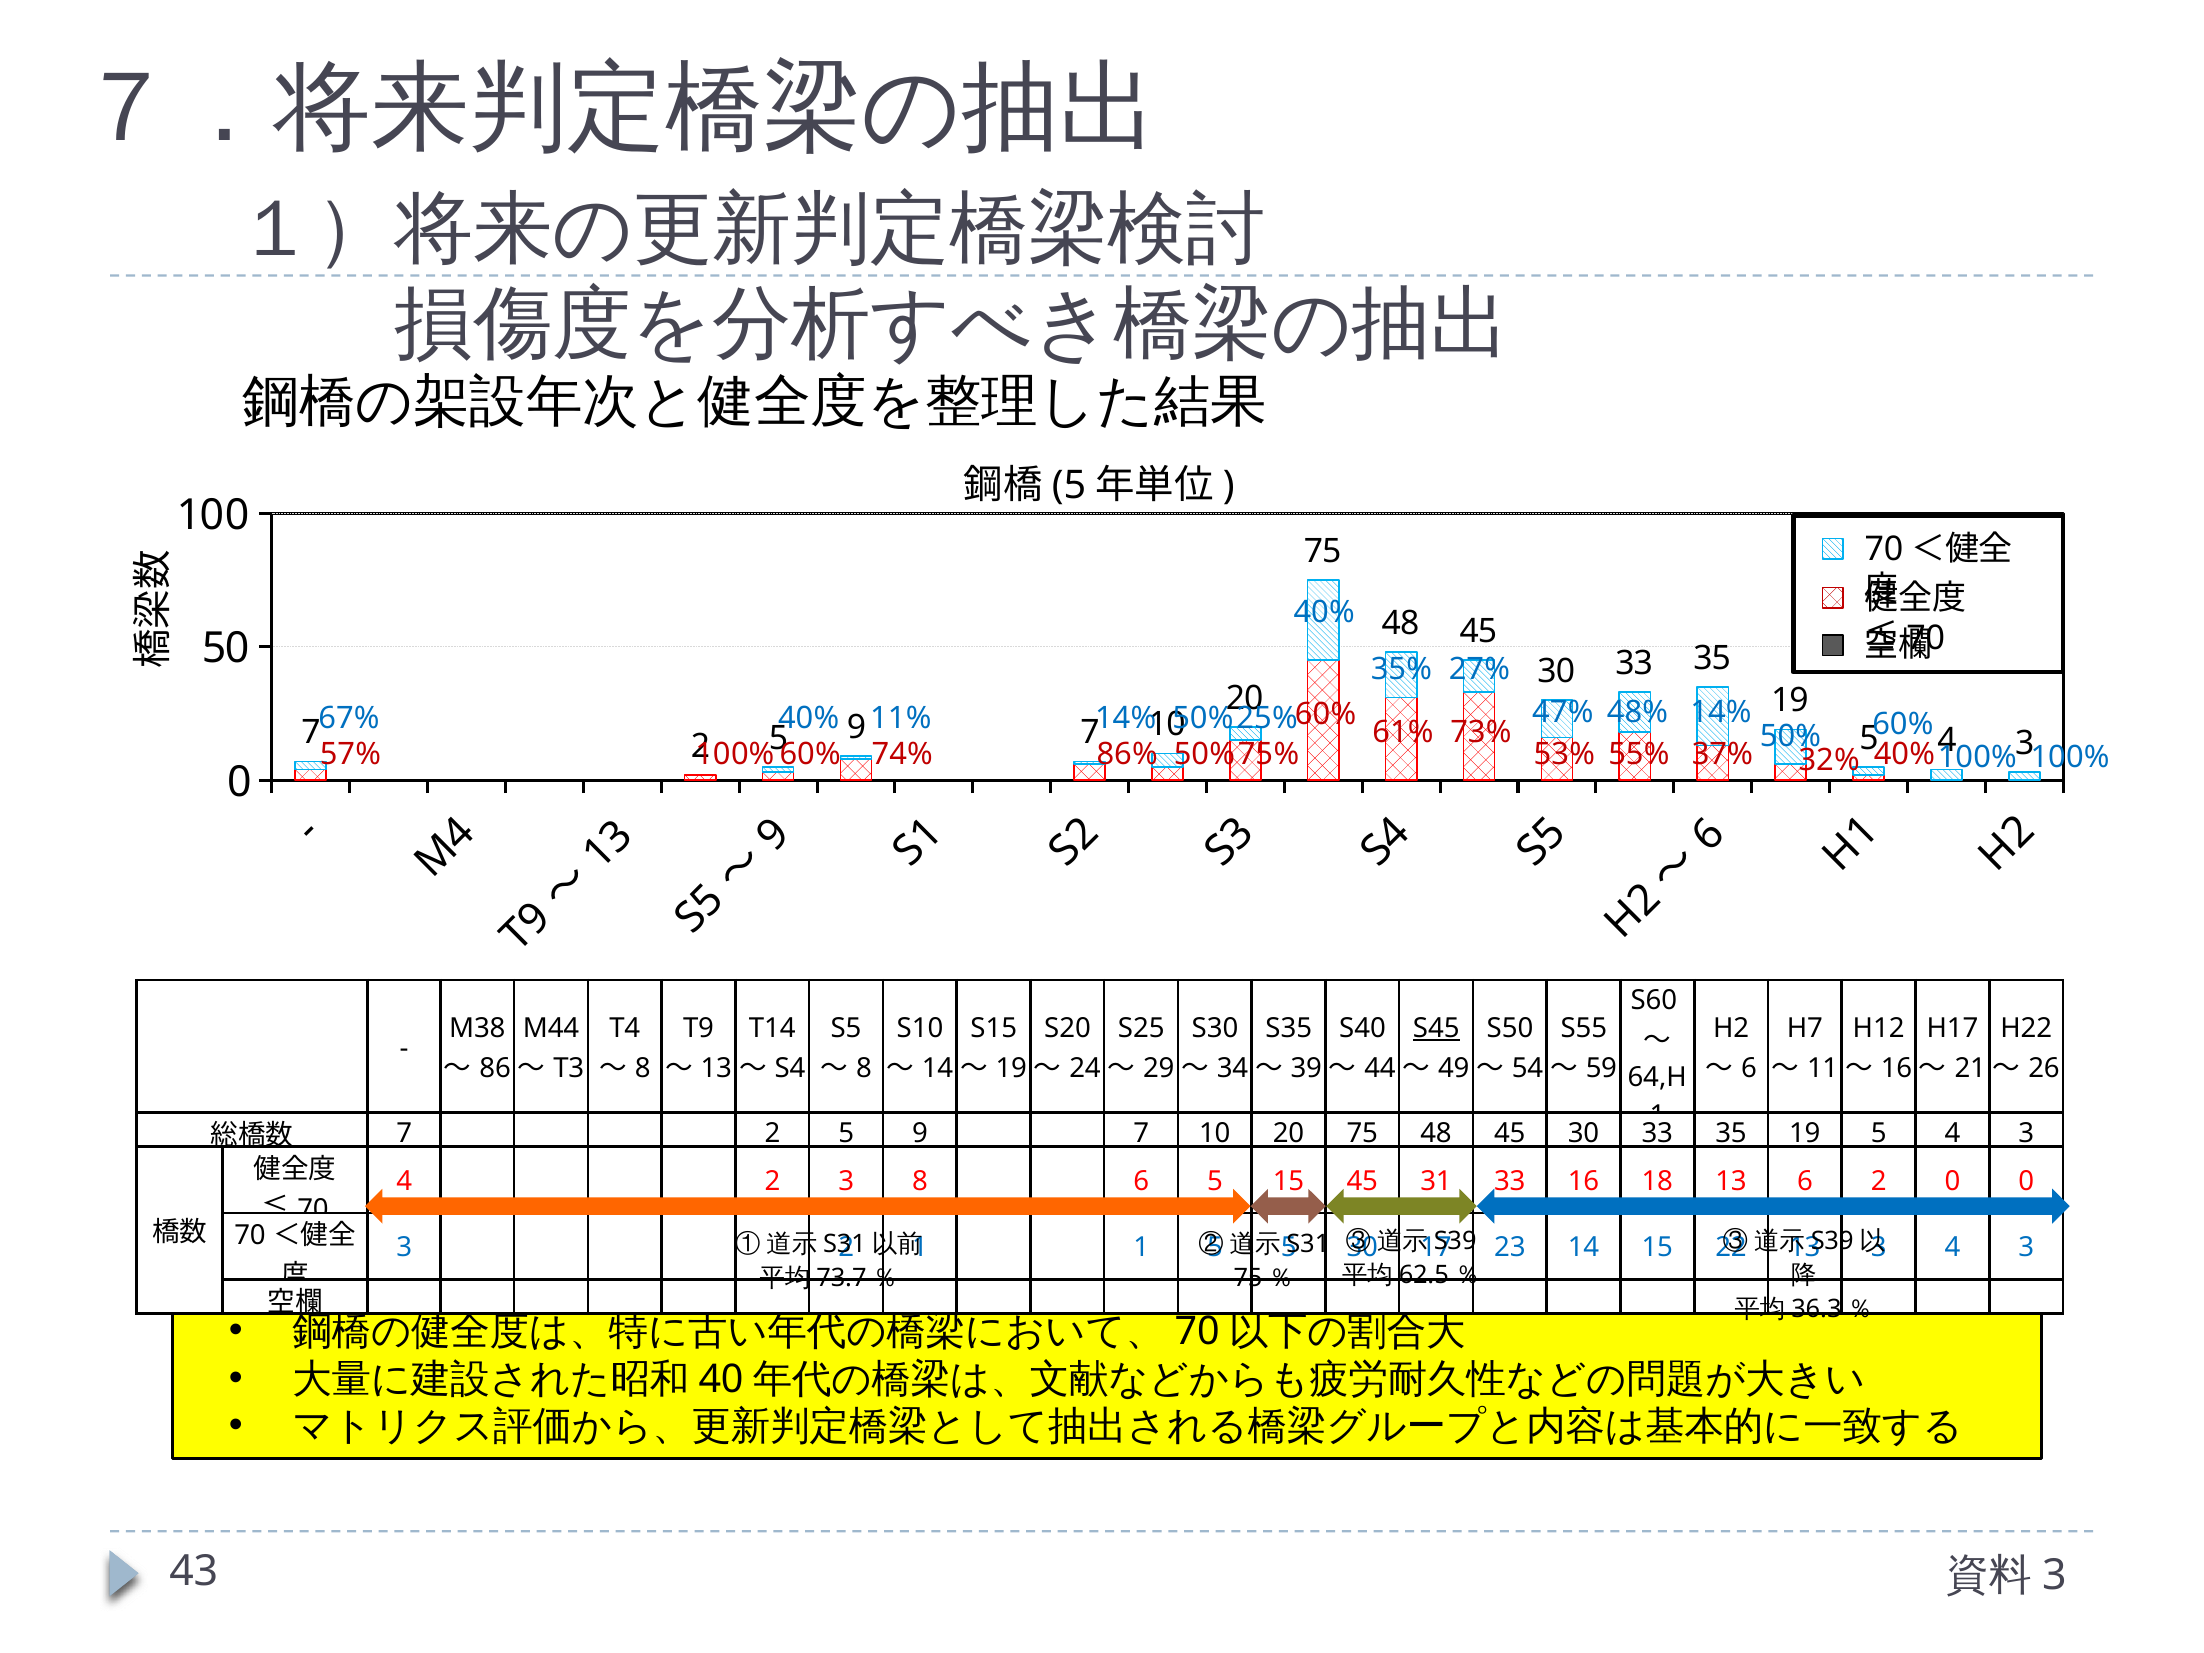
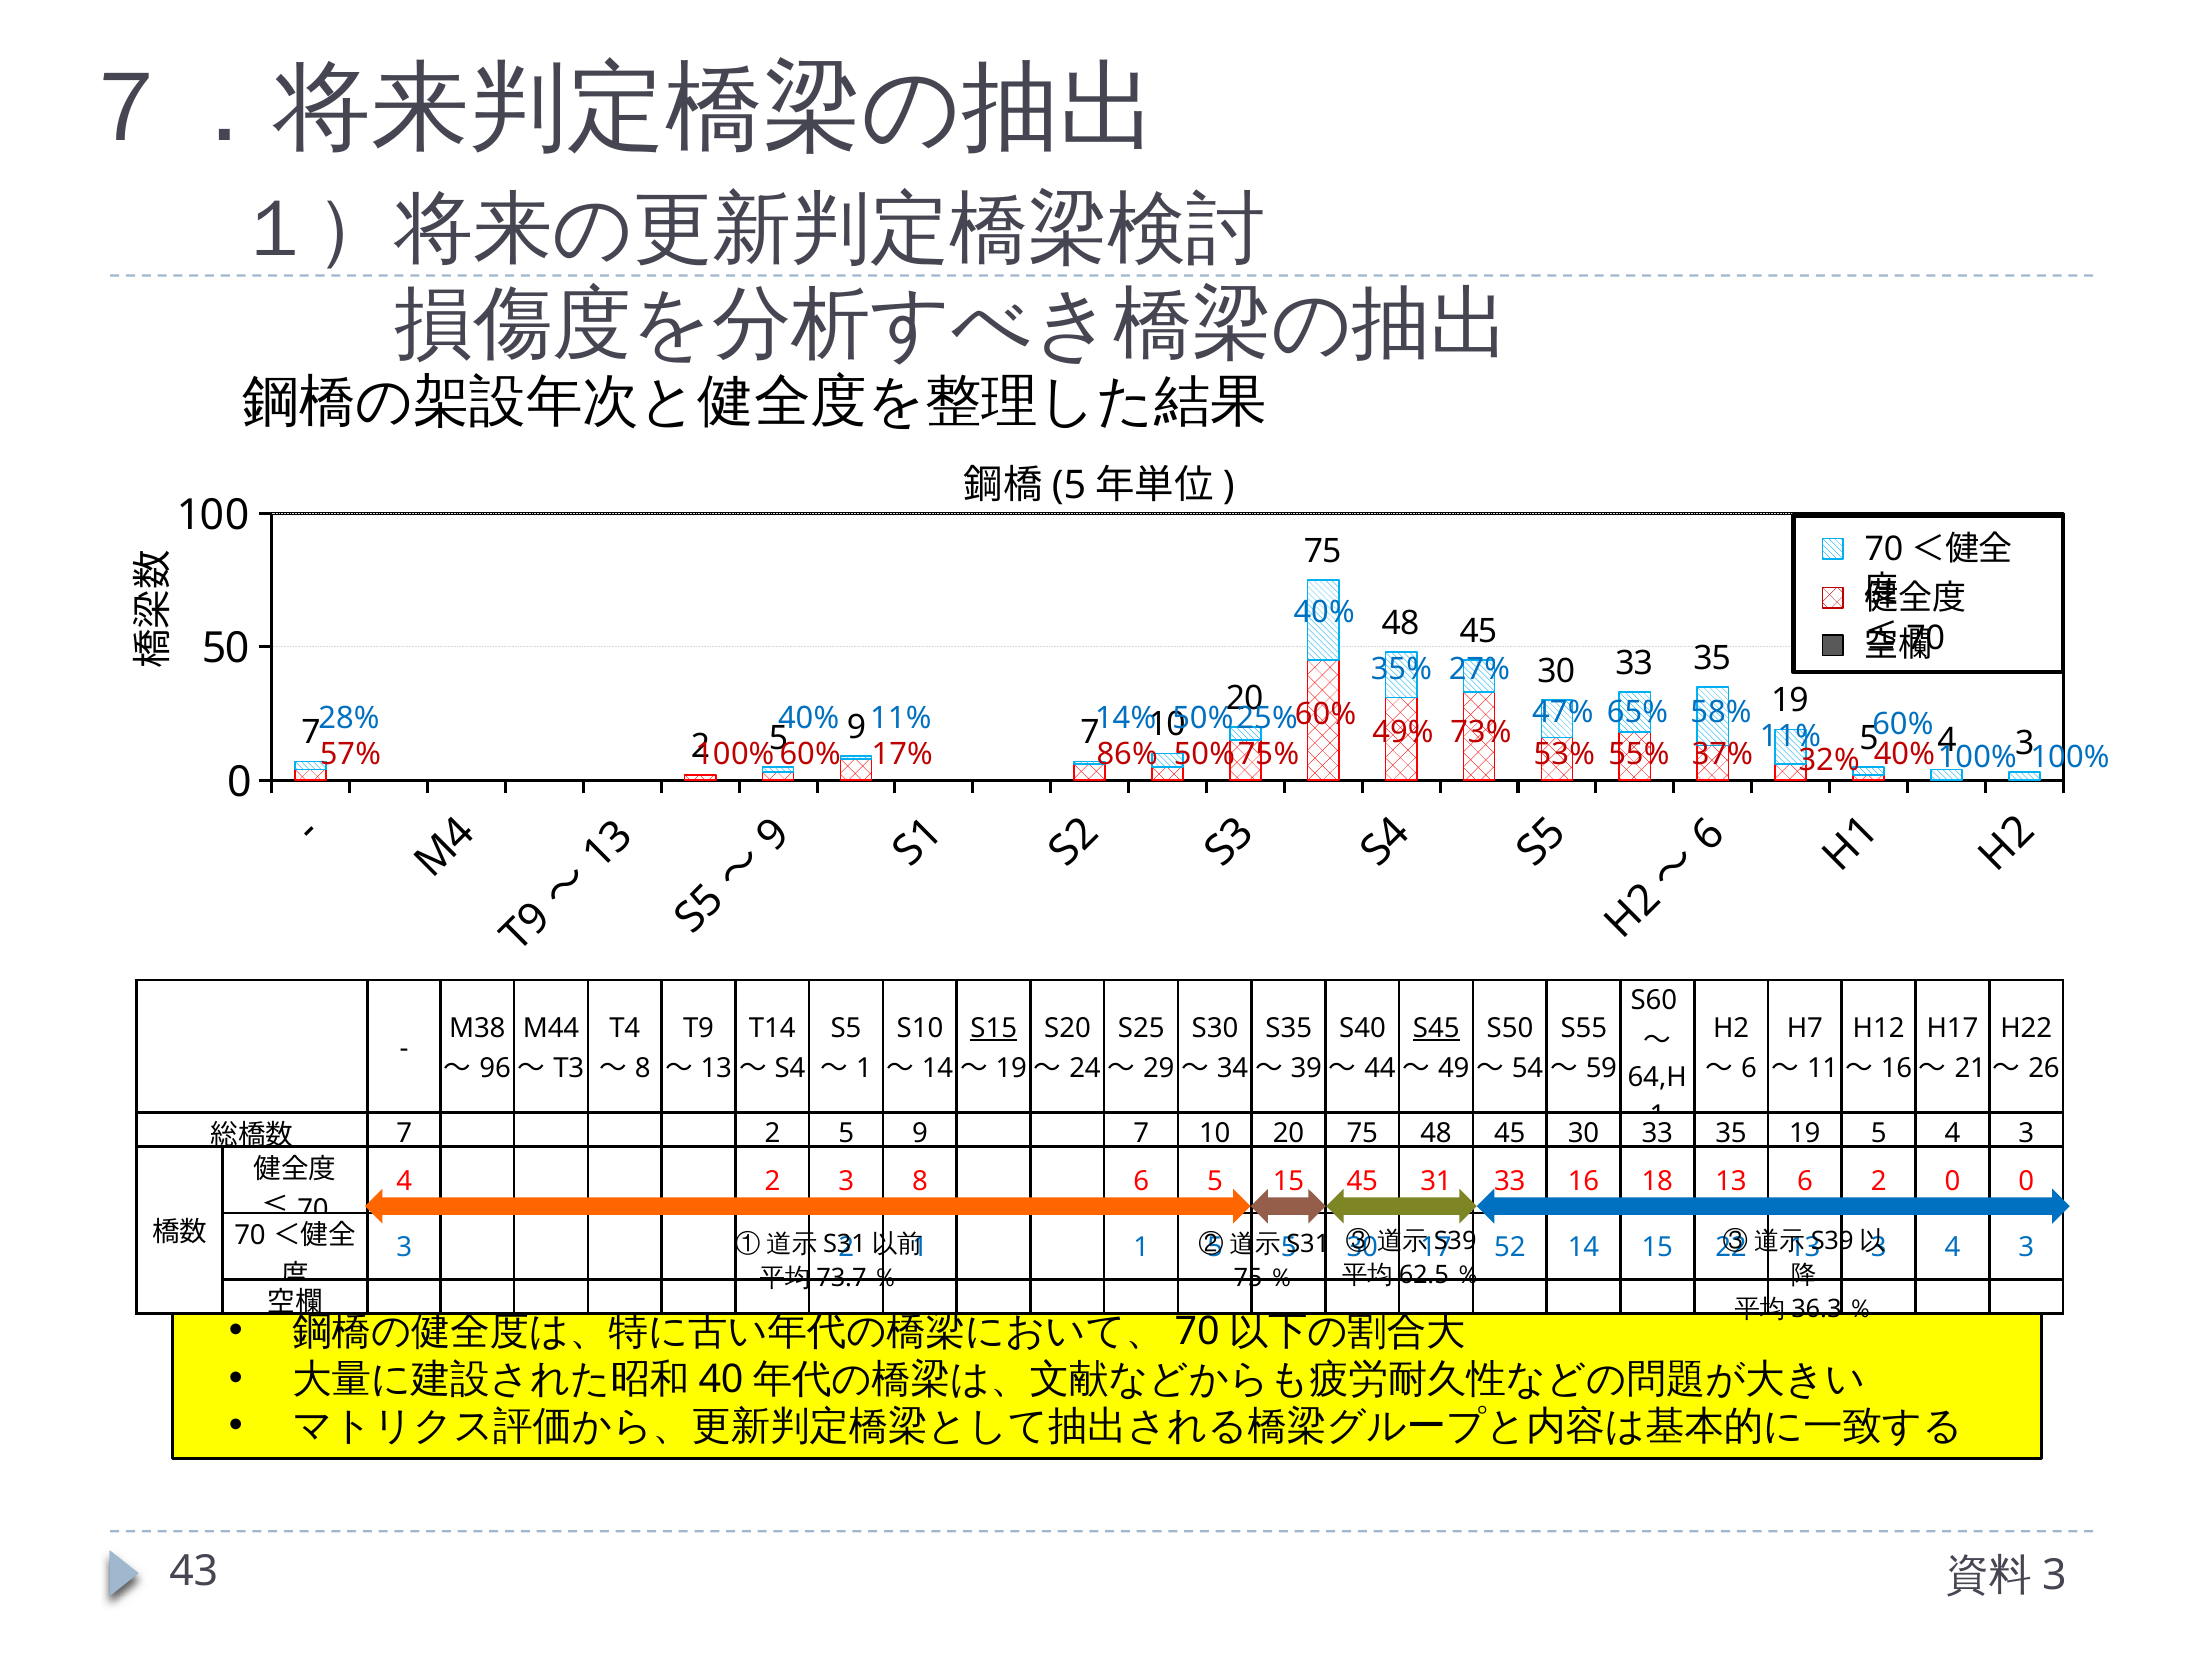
48%: 48% -> 65%
14% at (1721, 712): 14% -> 58%
67%: 67% -> 28%
61%: 61% -> 49%
50% at (1790, 736): 50% -> 11%
74%: 74% -> 17%
S15 underline: none -> present
86: 86 -> 96
8 at (864, 1068): 8 -> 1
23: 23 -> 52
